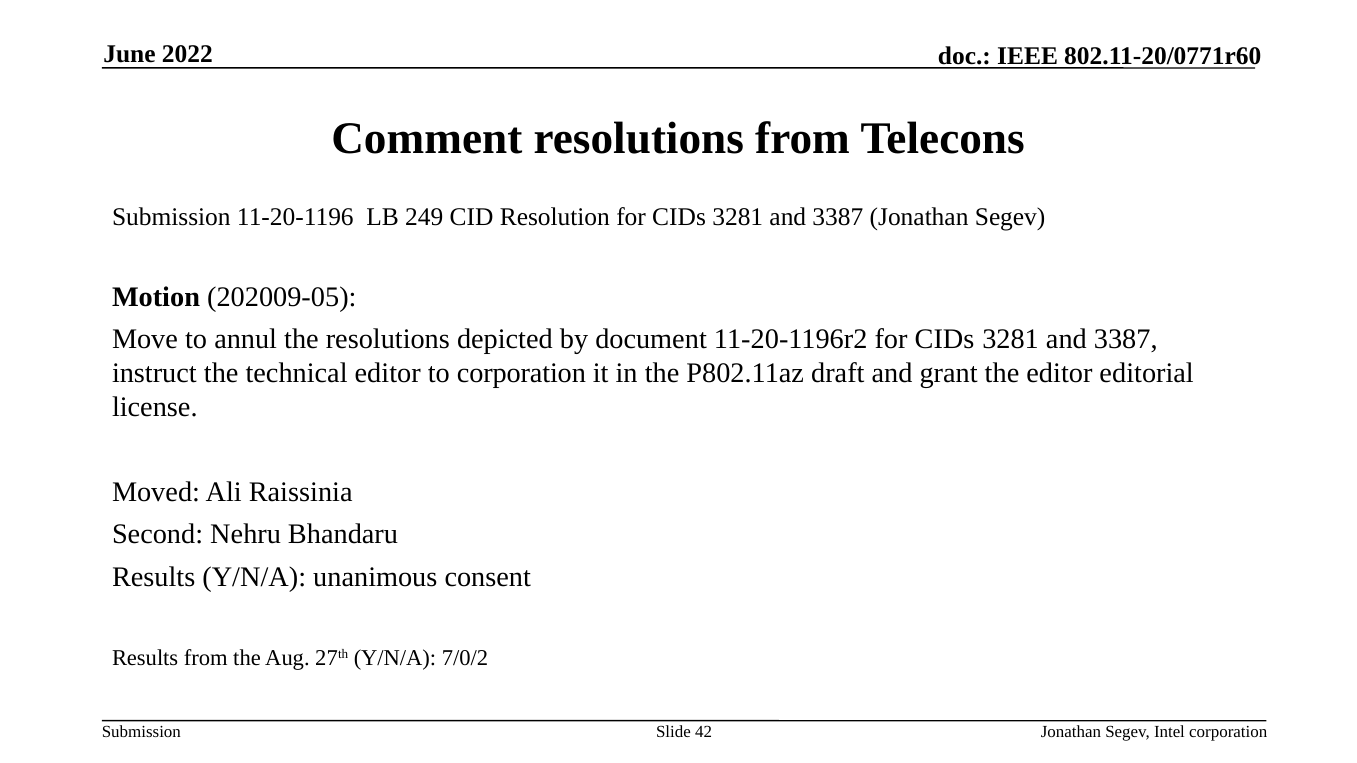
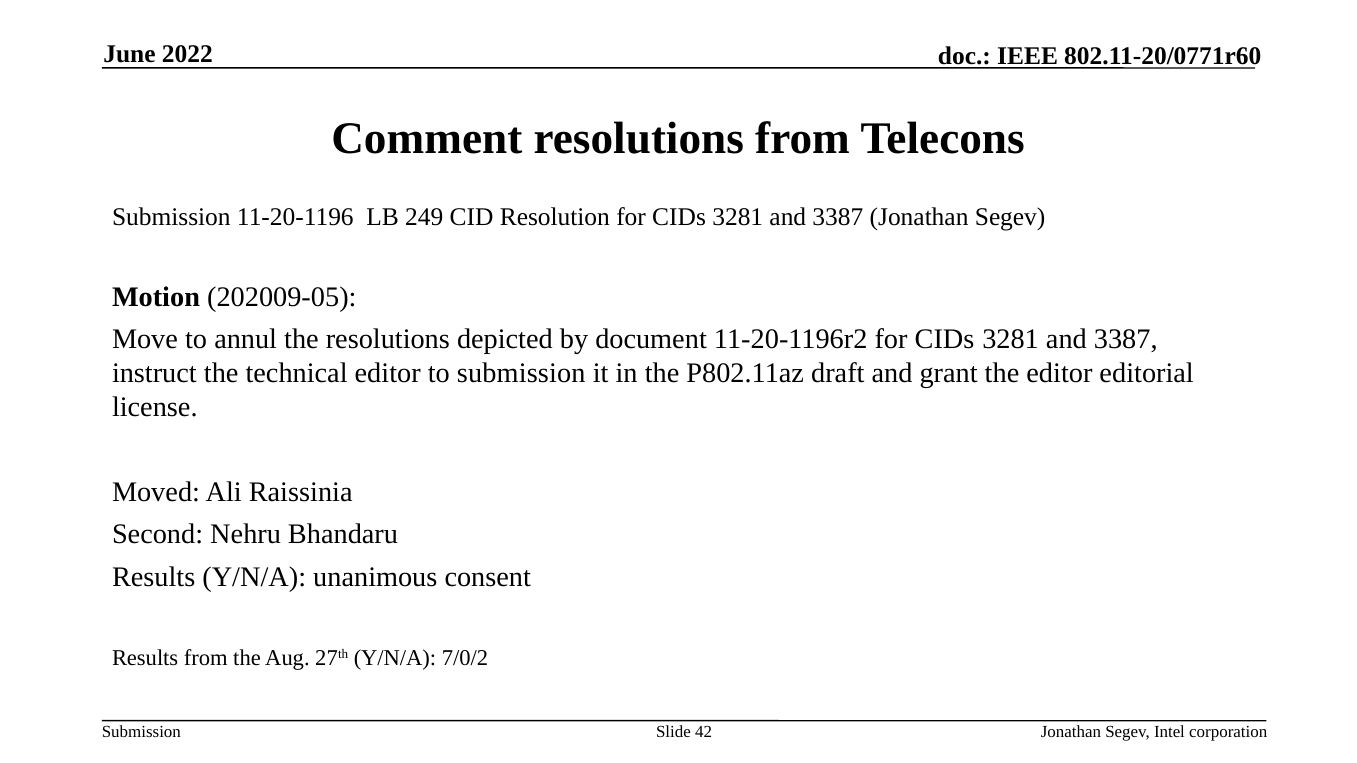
to corporation: corporation -> submission
